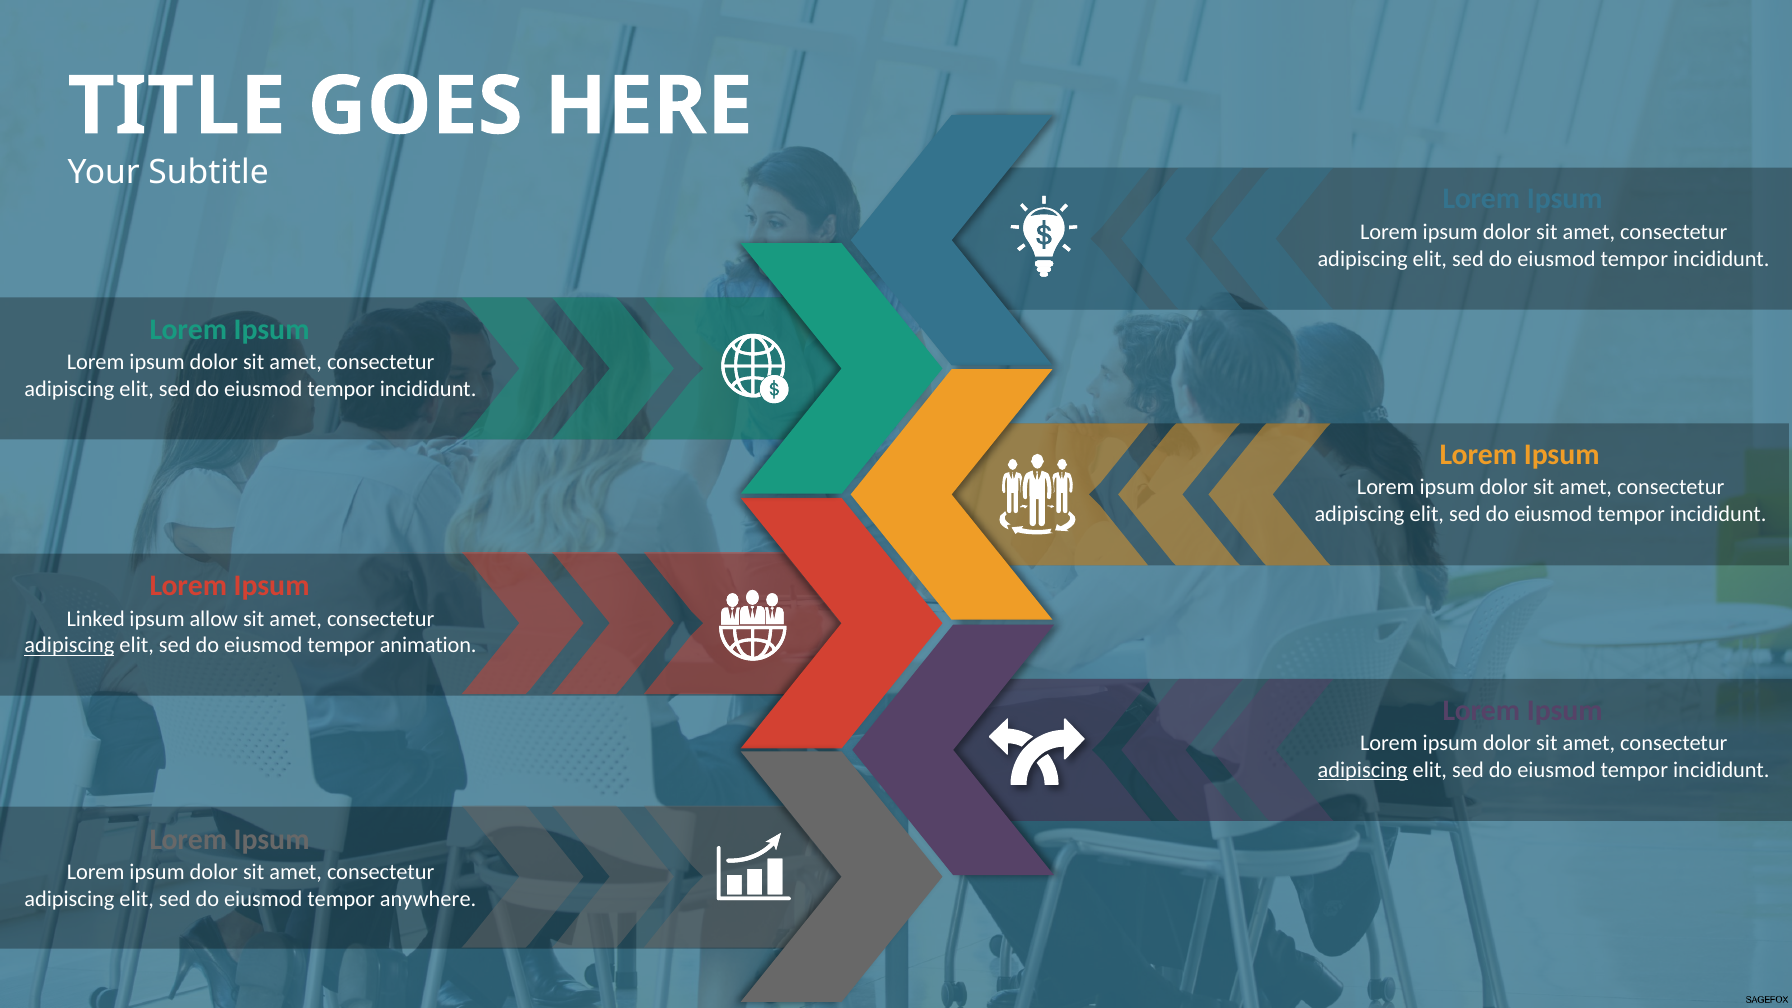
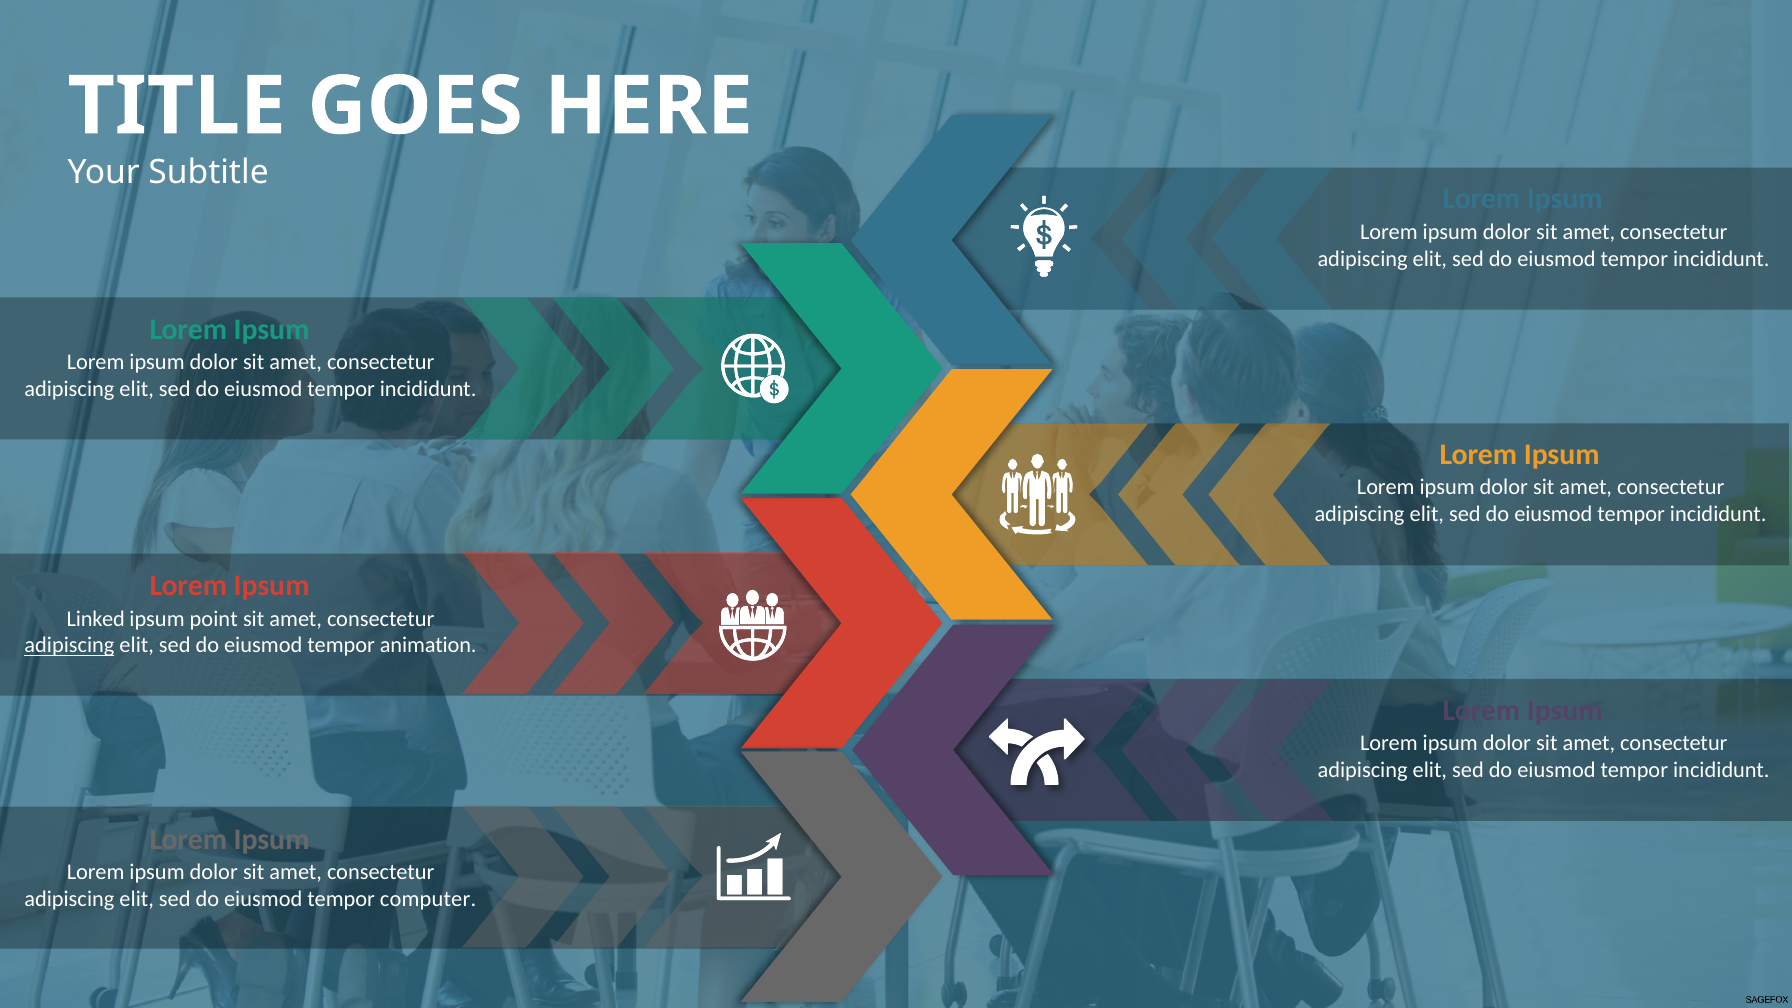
allow: allow -> point
adipiscing at (1363, 770) underline: present -> none
anywhere: anywhere -> computer
